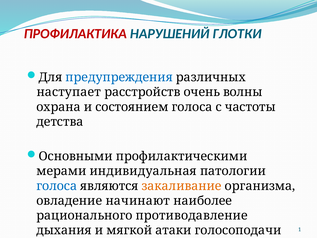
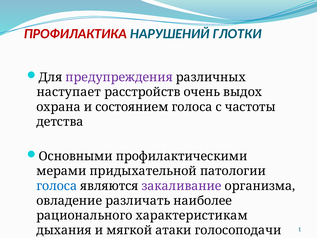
предупреждения colour: blue -> purple
волны: волны -> выдох
индивидуальная: индивидуальная -> придыхательной
закаливание colour: orange -> purple
начинают: начинают -> различать
противодавление: противодавление -> характеристикам
